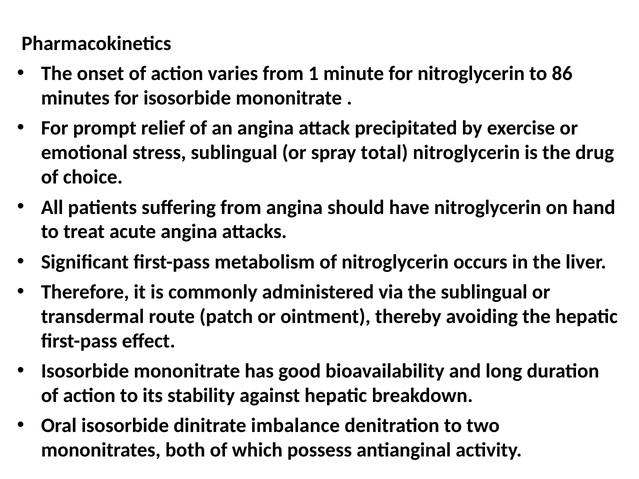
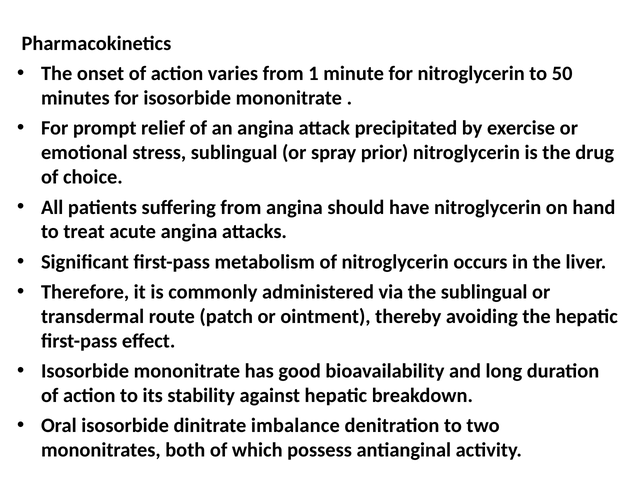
86: 86 -> 50
total: total -> prior
